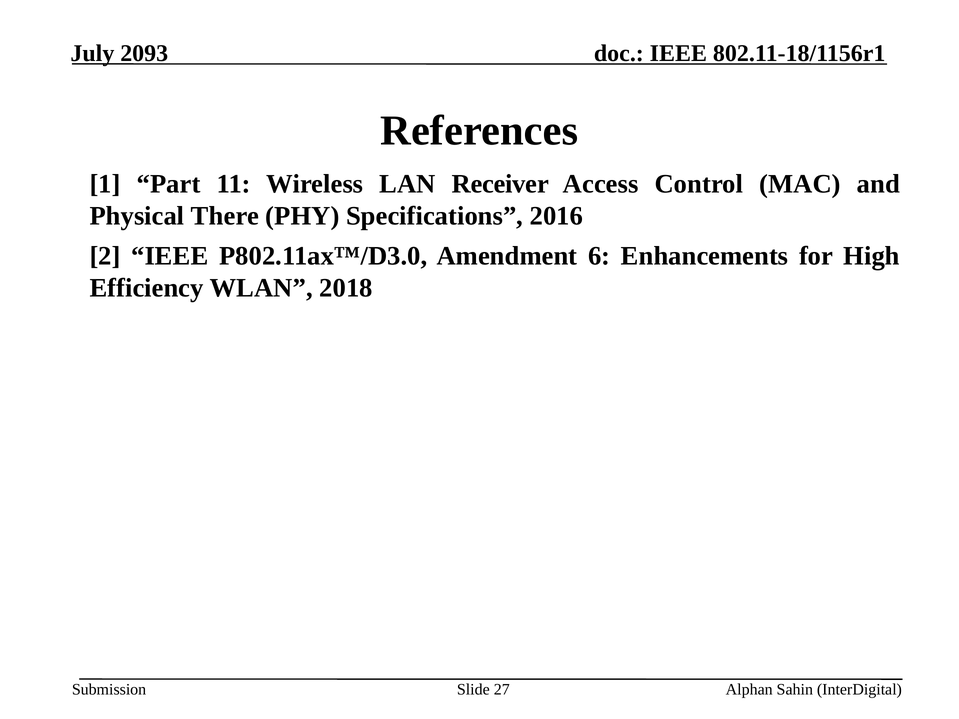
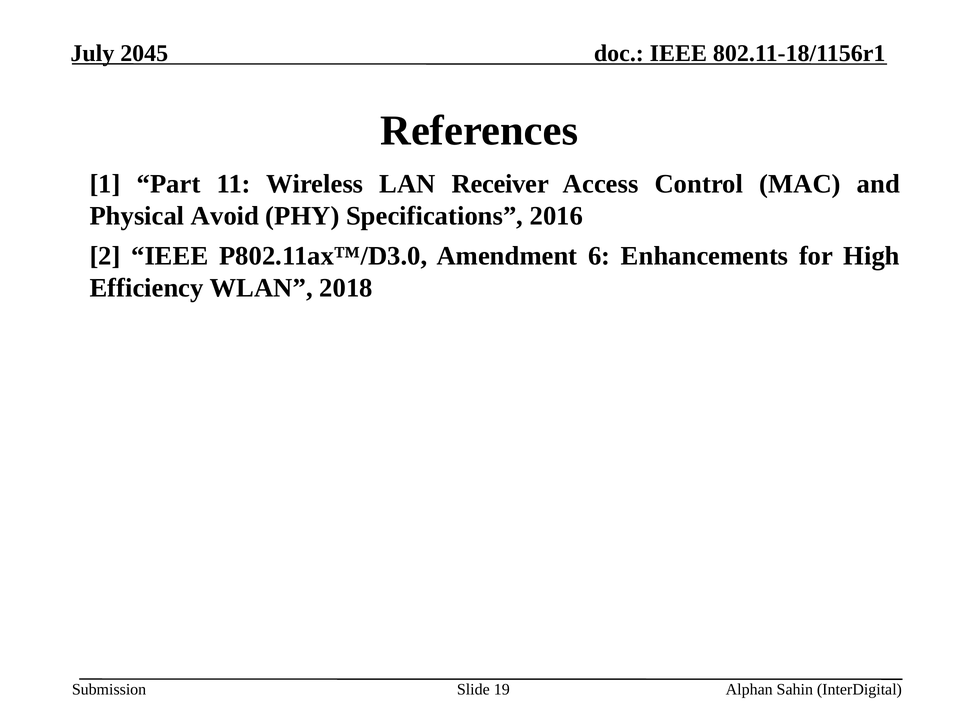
2093: 2093 -> 2045
There: There -> Avoid
27: 27 -> 19
